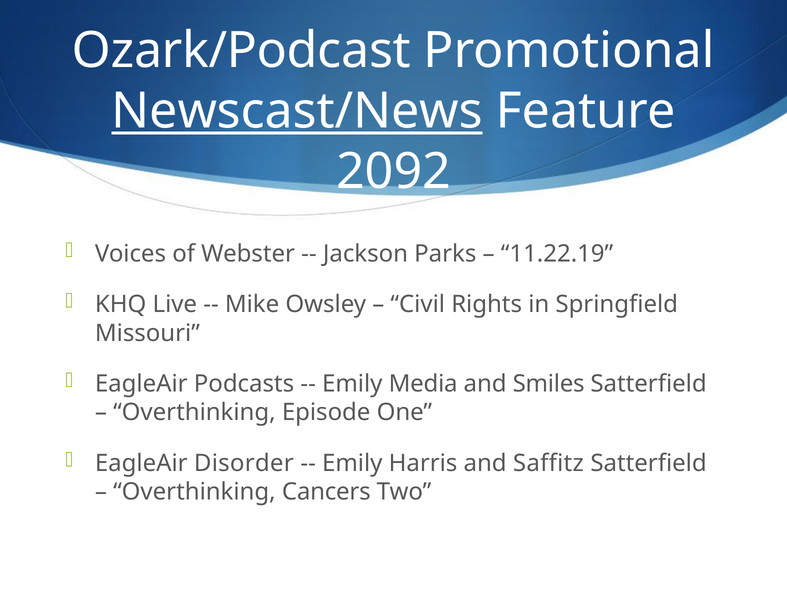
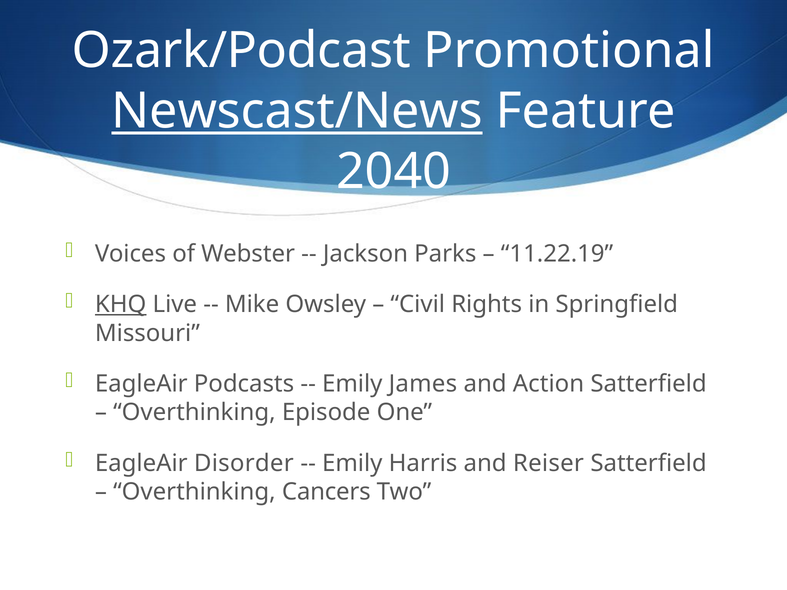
2092: 2092 -> 2040
KHQ underline: none -> present
Media: Media -> James
Smiles: Smiles -> Action
Saffitz: Saffitz -> Reiser
